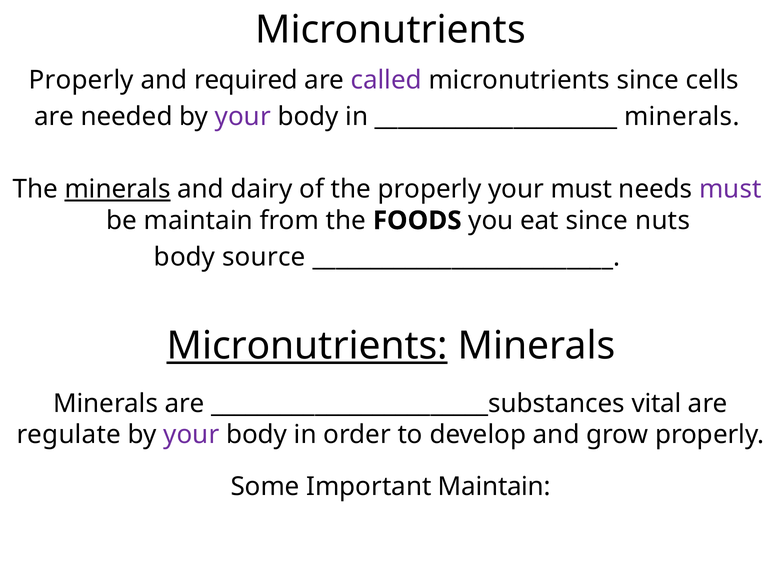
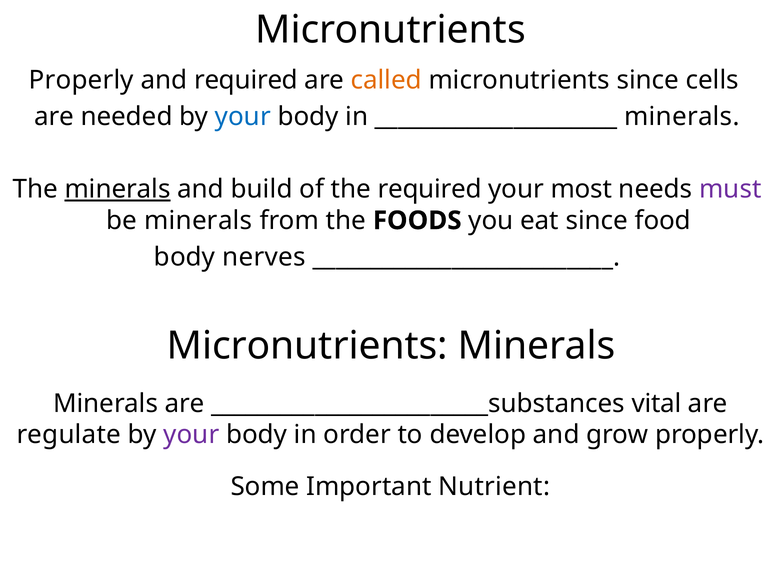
called colour: purple -> orange
your at (243, 116) colour: purple -> blue
dairy: dairy -> build
the properly: properly -> required
your must: must -> most
be maintain: maintain -> minerals
nuts: nuts -> food
source: source -> nerves
Micronutrients at (307, 346) underline: present -> none
Important Maintain: Maintain -> Nutrient
